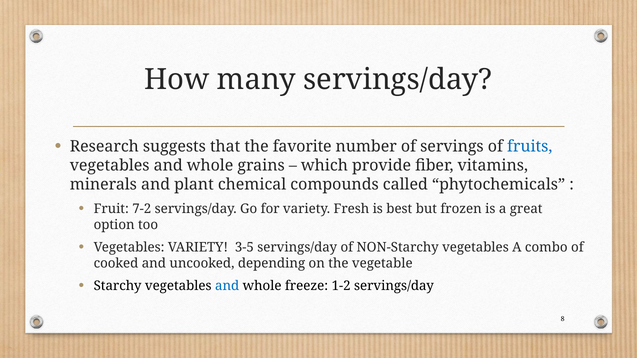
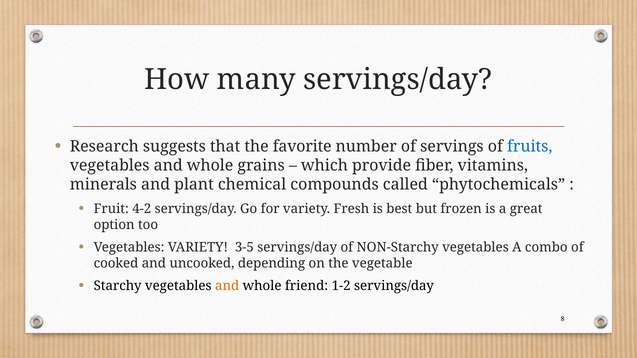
7-2: 7-2 -> 4-2
and at (227, 286) colour: blue -> orange
freeze: freeze -> friend
